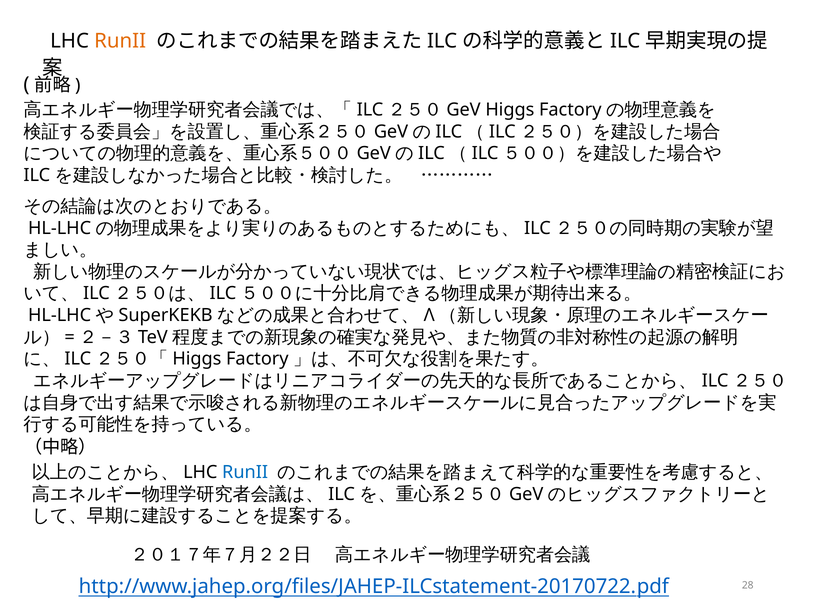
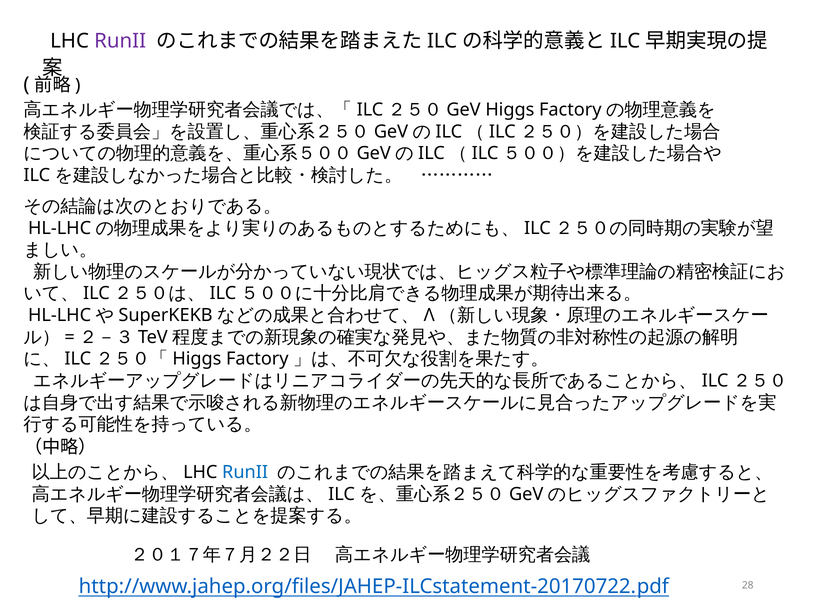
RunII at (120, 41) colour: orange -> purple
